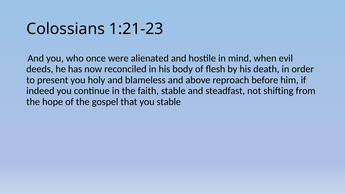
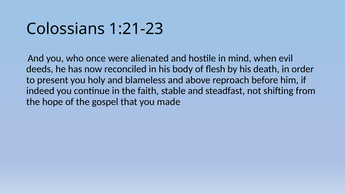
you stable: stable -> made
